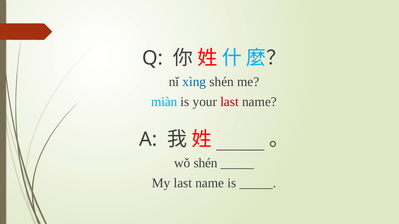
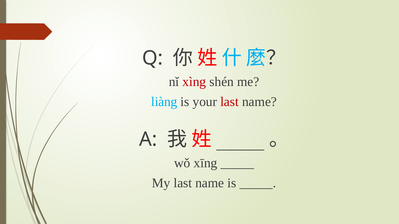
xìng colour: blue -> red
miàn: miàn -> liàng
wǒ shén: shén -> xīng
